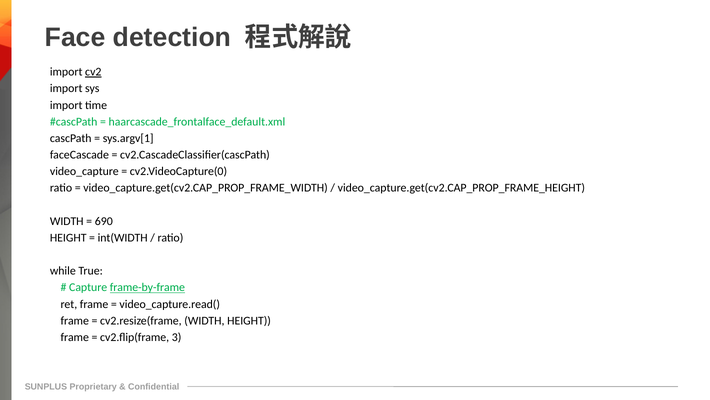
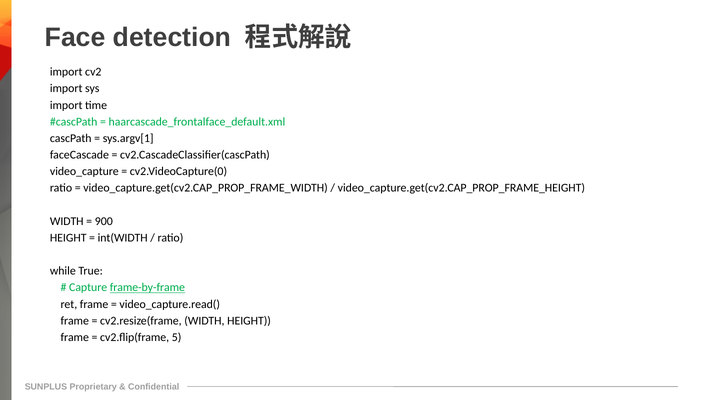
cv2 underline: present -> none
690: 690 -> 900
3: 3 -> 5
